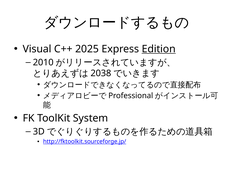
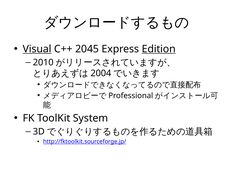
Visual underline: none -> present
2025: 2025 -> 2045
2038: 2038 -> 2004
